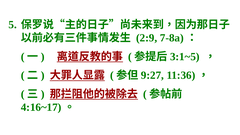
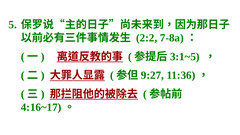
2:9: 2:9 -> 2:2
